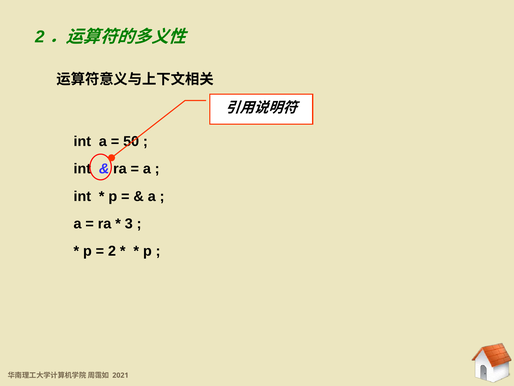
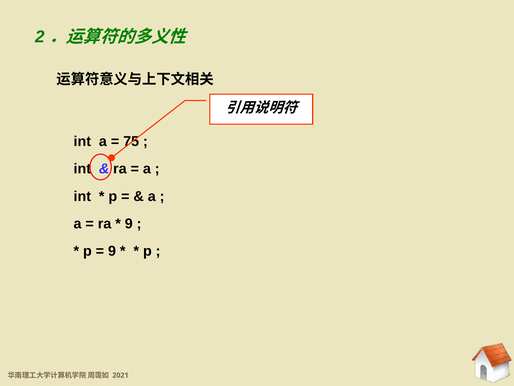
50: 50 -> 75
3 at (129, 224): 3 -> 9
2 at (112, 251): 2 -> 9
